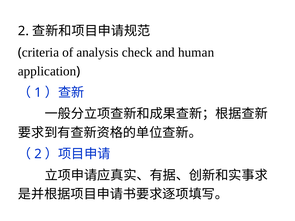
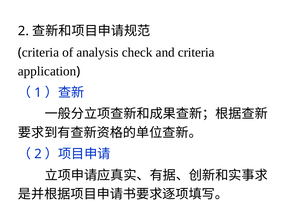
and human: human -> criteria
